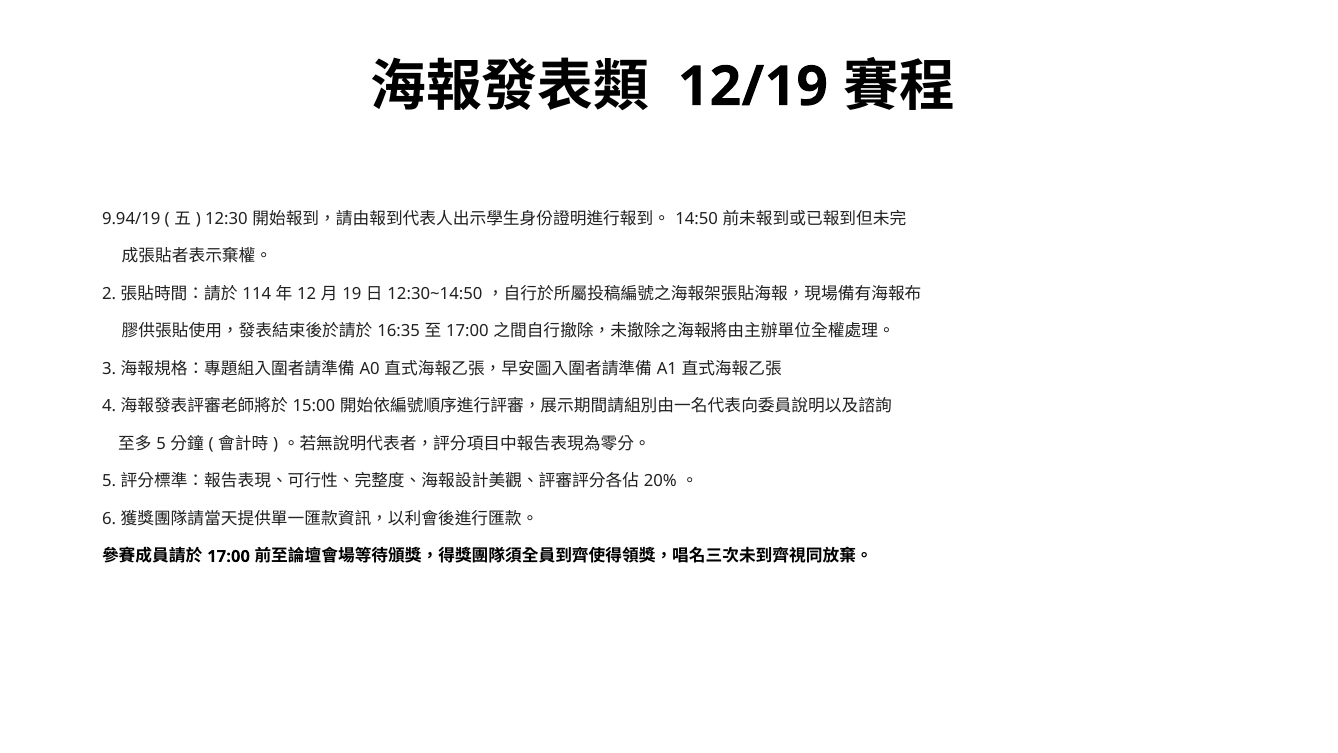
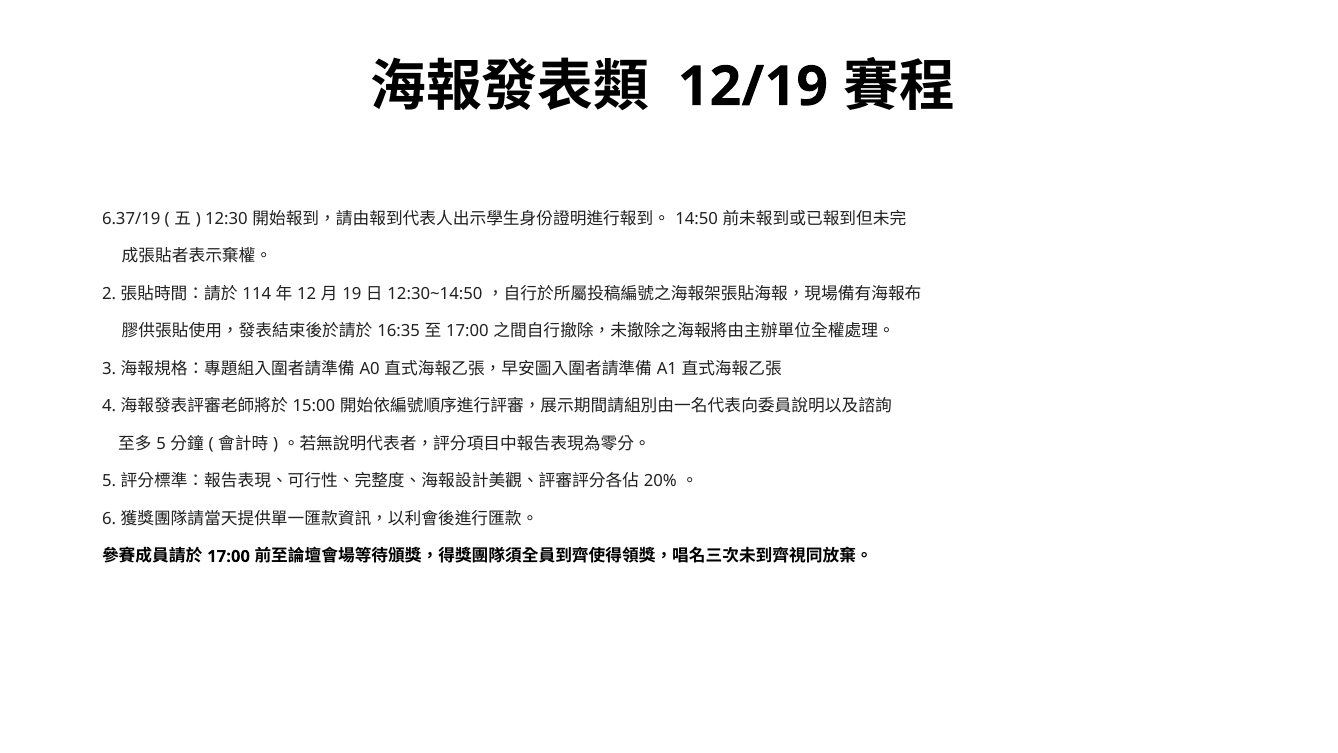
9.94/19: 9.94/19 -> 6.37/19
